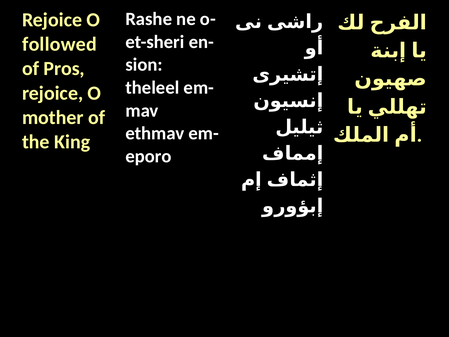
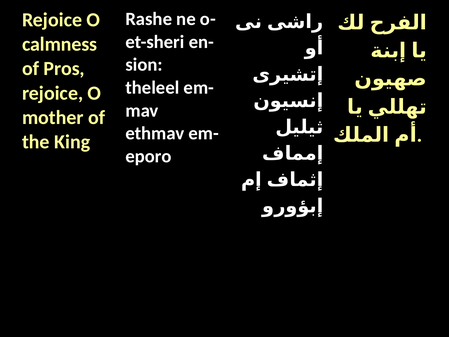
followed: followed -> calmness
